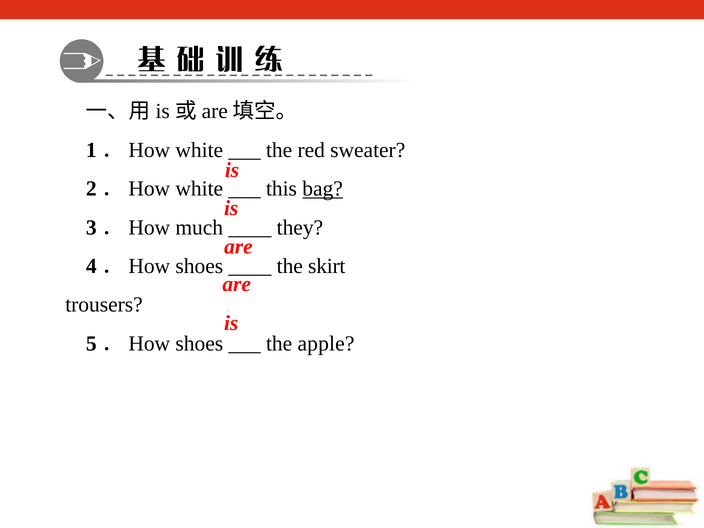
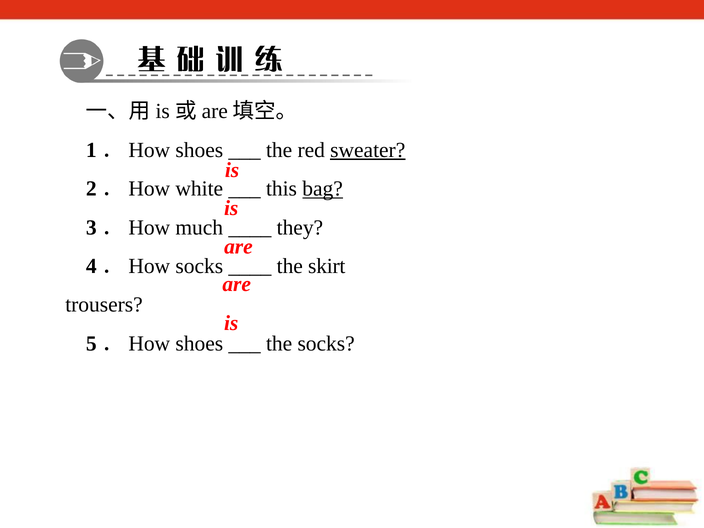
1．How white: white -> shoes
sweater underline: none -> present
4．How shoes: shoes -> socks
the apple: apple -> socks
